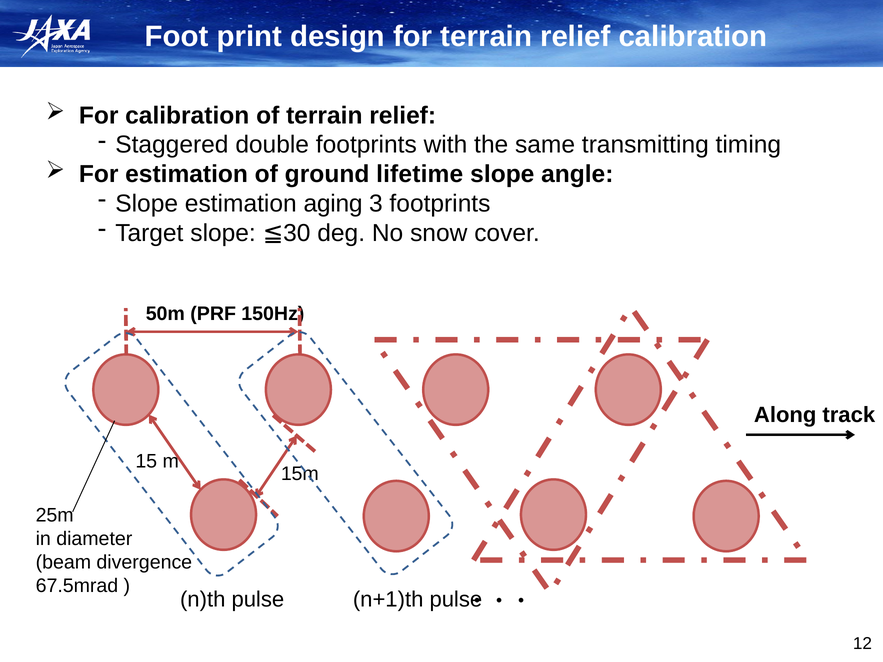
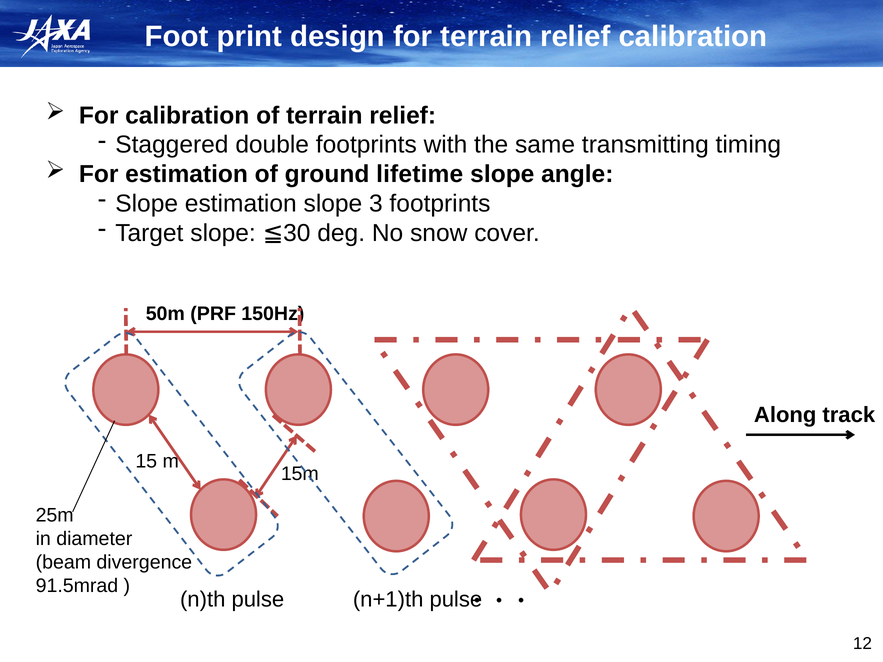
estimation aging: aging -> slope
67.5mrad: 67.5mrad -> 91.5mrad
